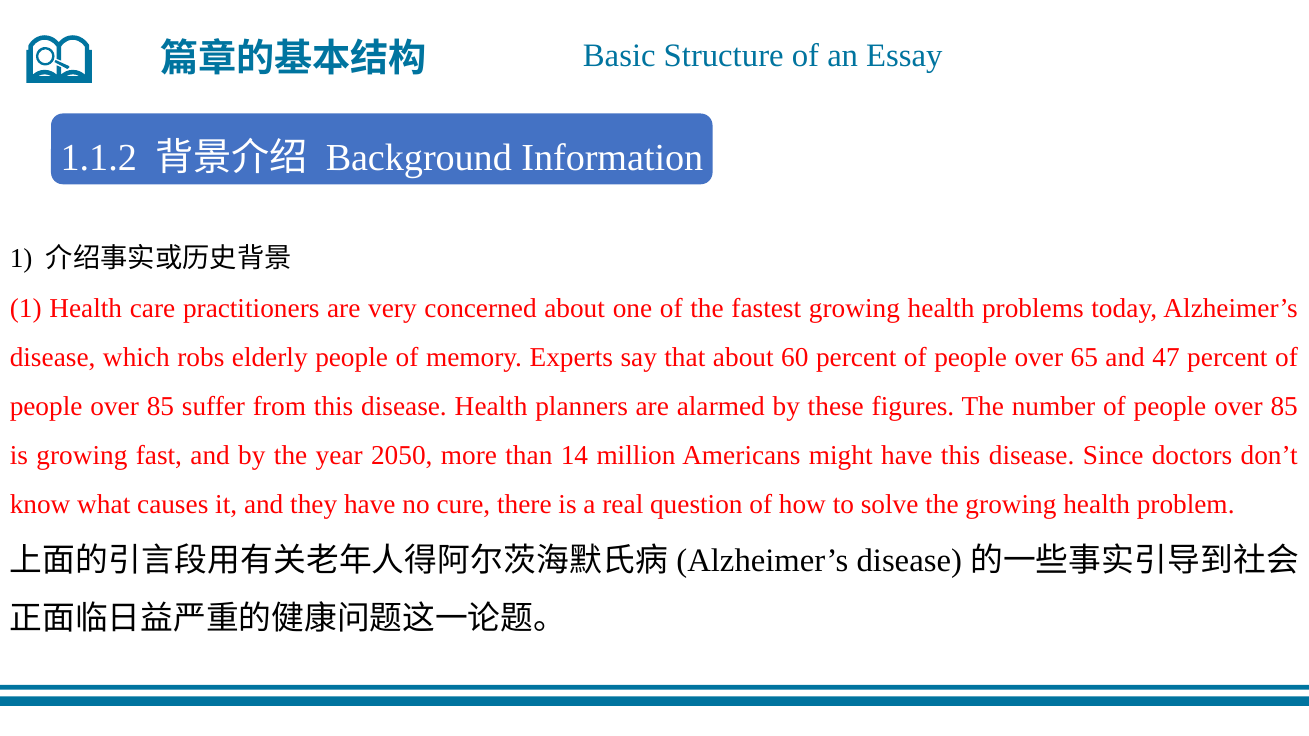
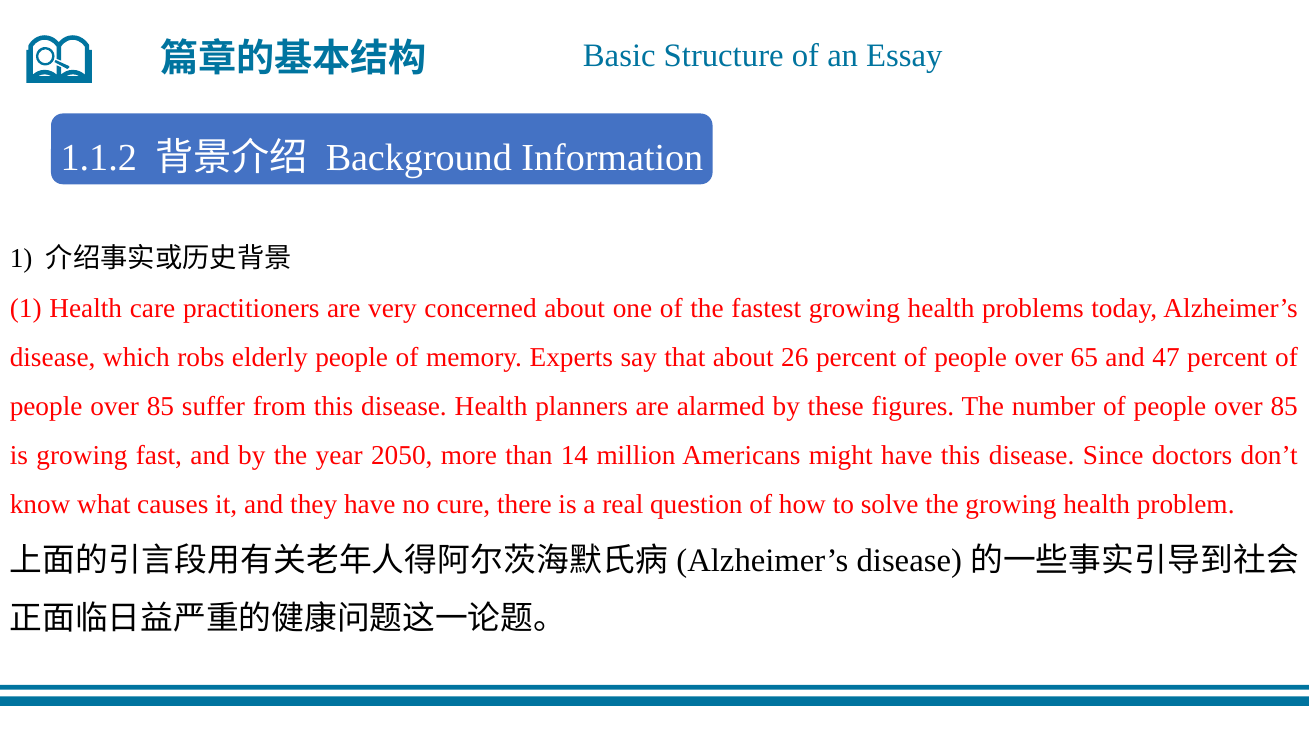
60: 60 -> 26
